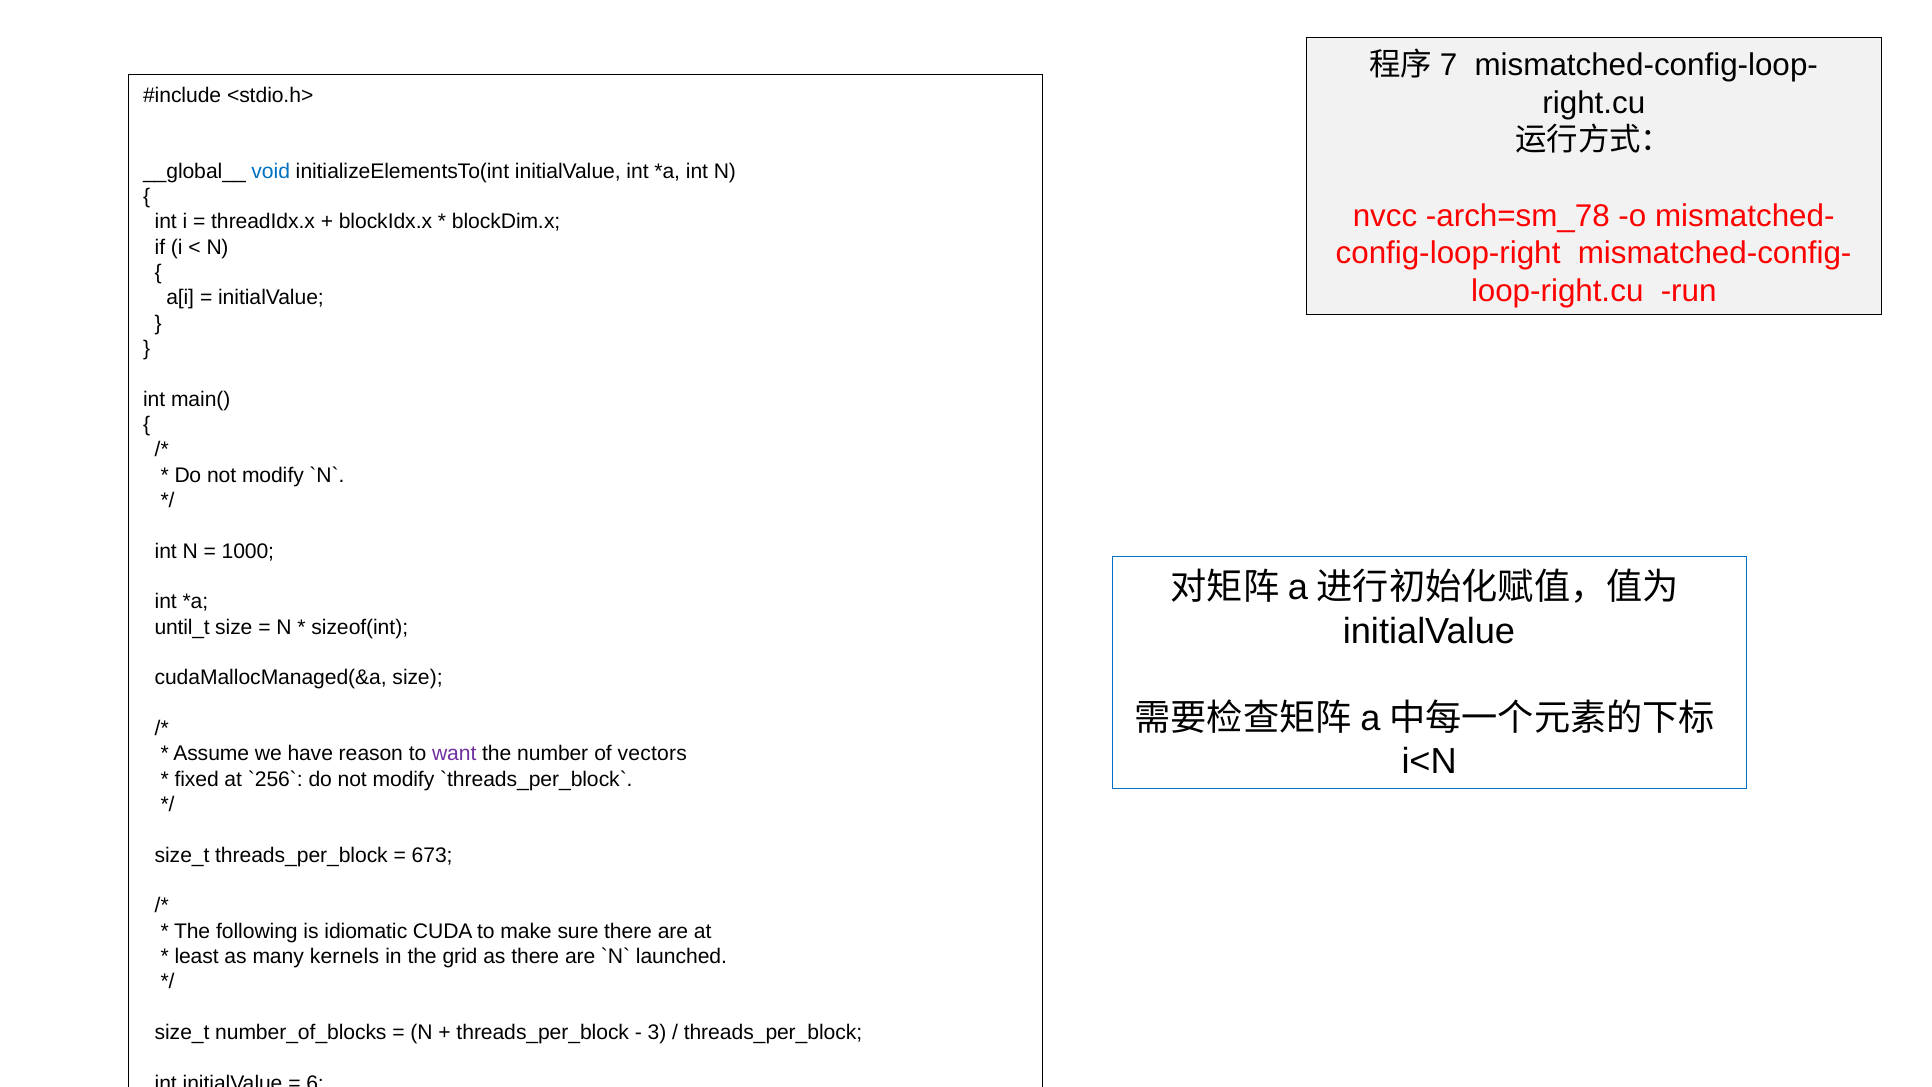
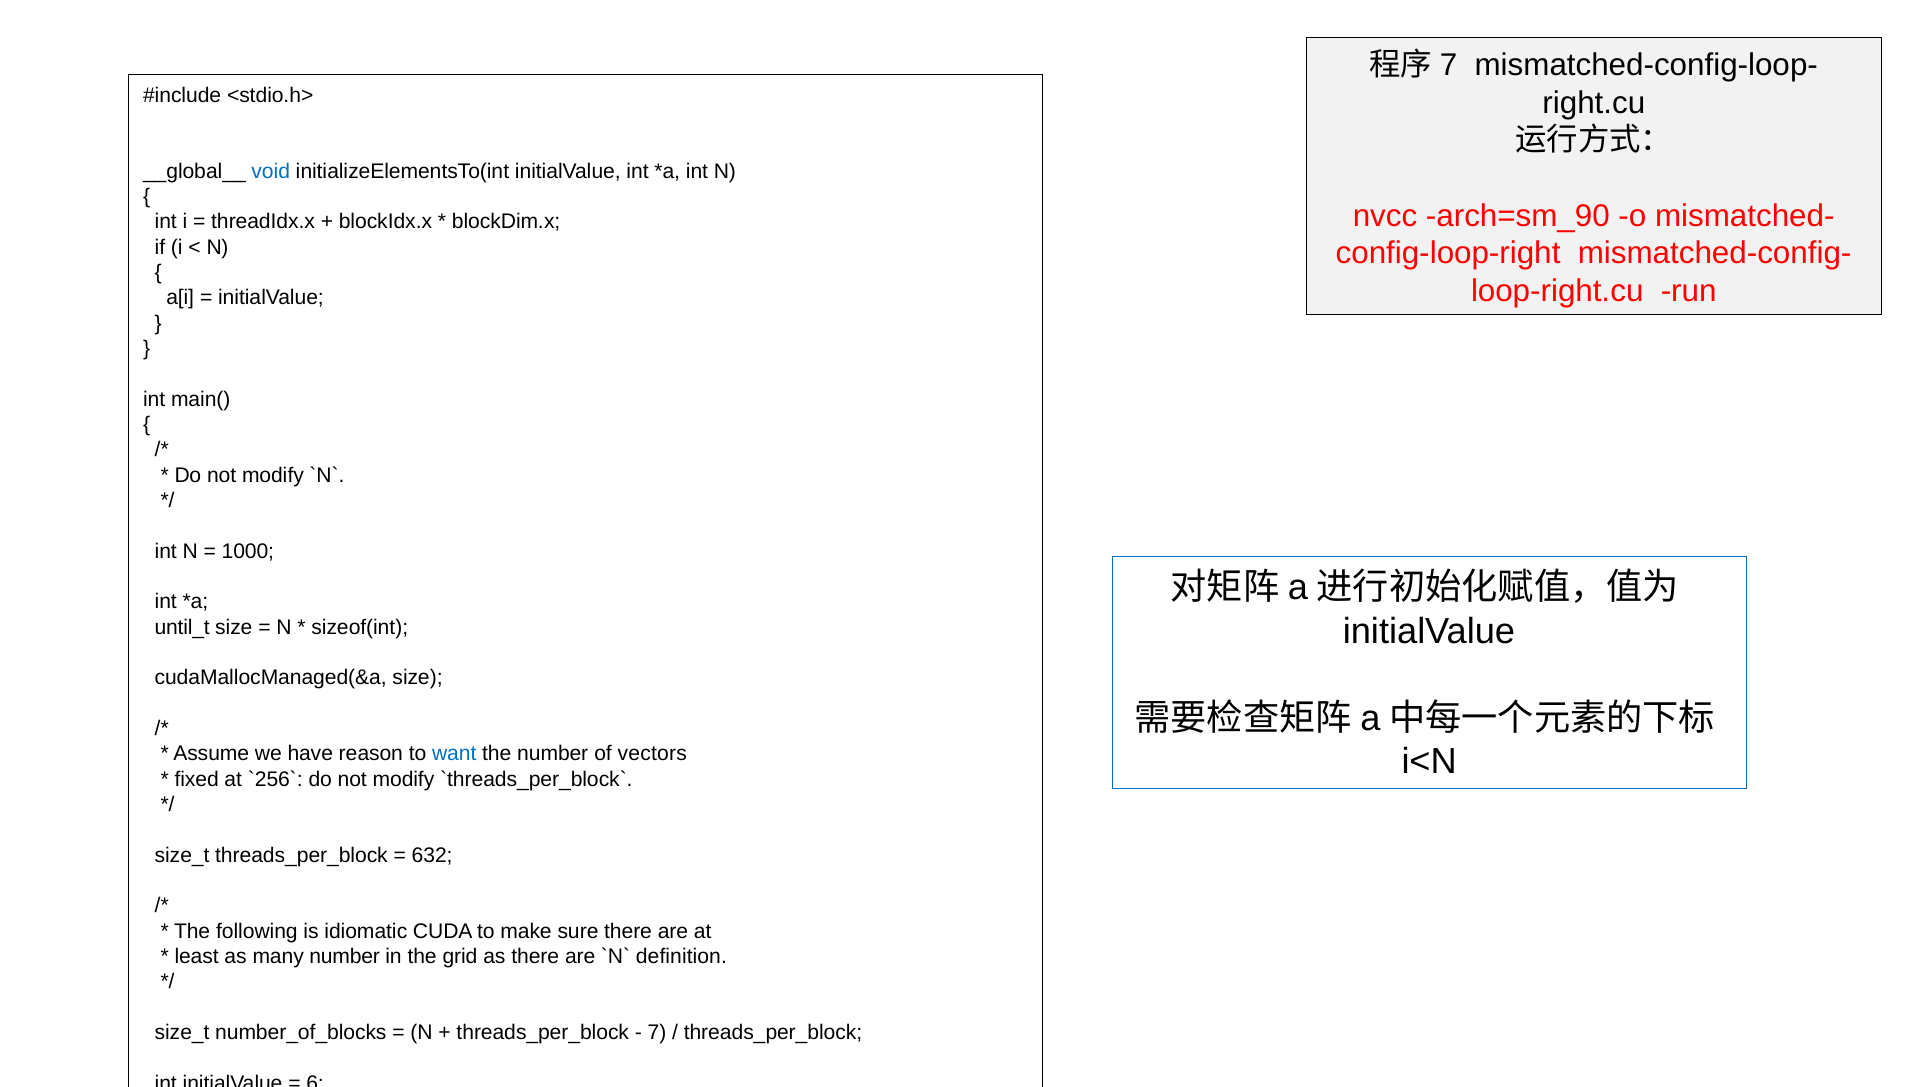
arch=sm_78: arch=sm_78 -> arch=sm_90
want colour: purple -> blue
673: 673 -> 632
many kernels: kernels -> number
launched: launched -> definition
3: 3 -> 7
